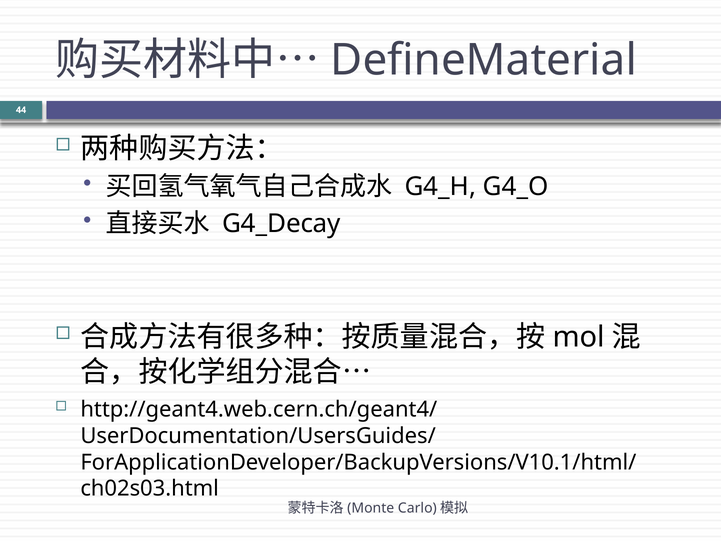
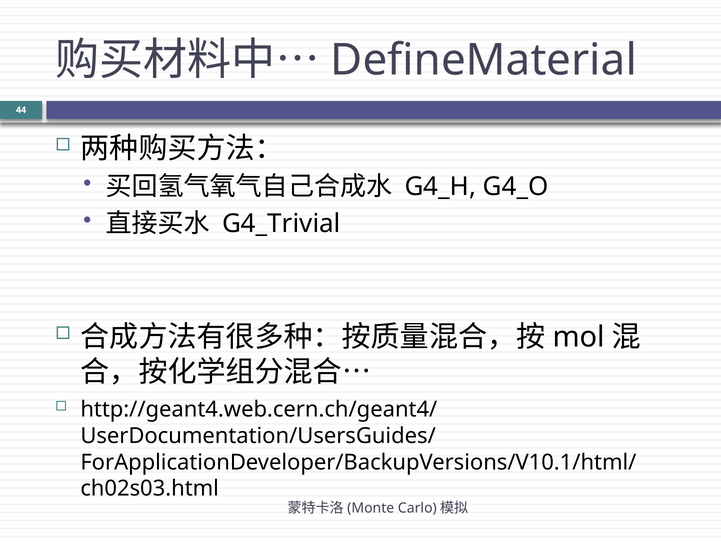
G4_Decay: G4_Decay -> G4_Trivial
